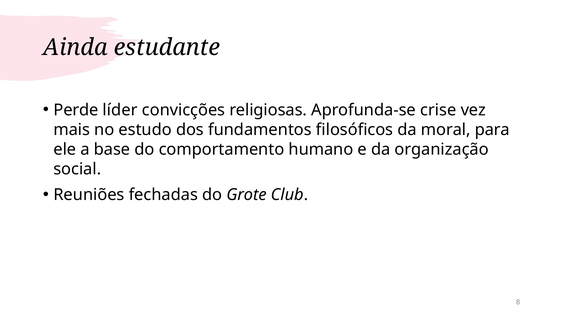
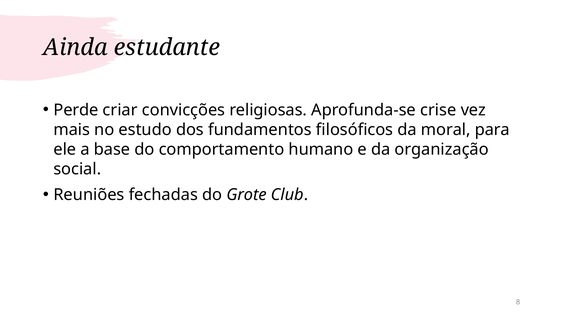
líder: líder -> criar
